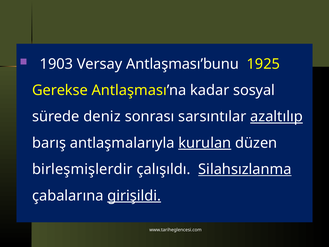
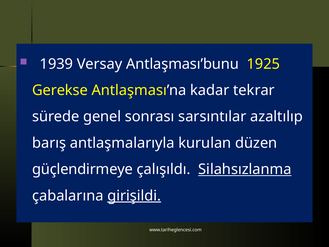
1903: 1903 -> 1939
sosyal: sosyal -> tekrar
deniz: deniz -> genel
azaltılıp underline: present -> none
kurulan underline: present -> none
birleşmişlerdir: birleşmişlerdir -> güçlendirmeye
